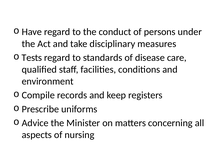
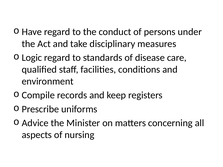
Tests: Tests -> Logic
